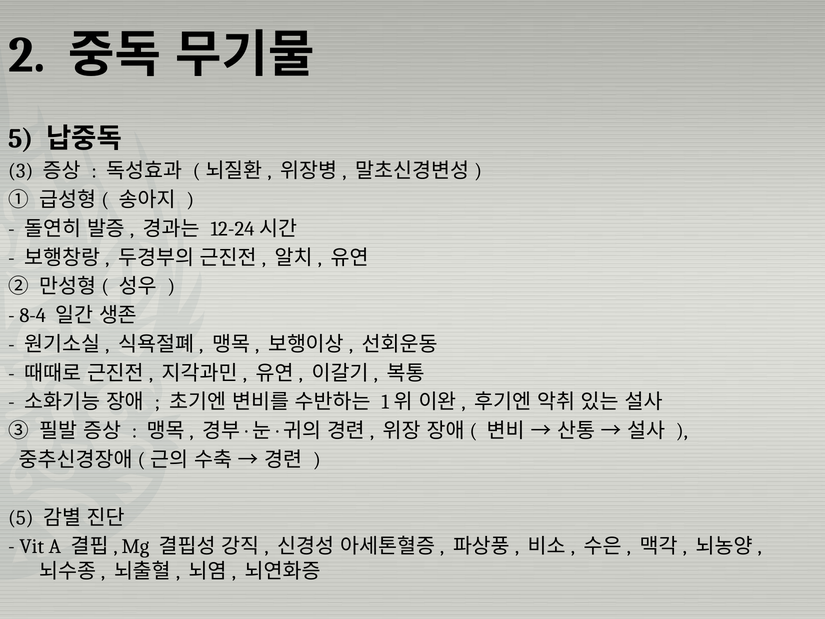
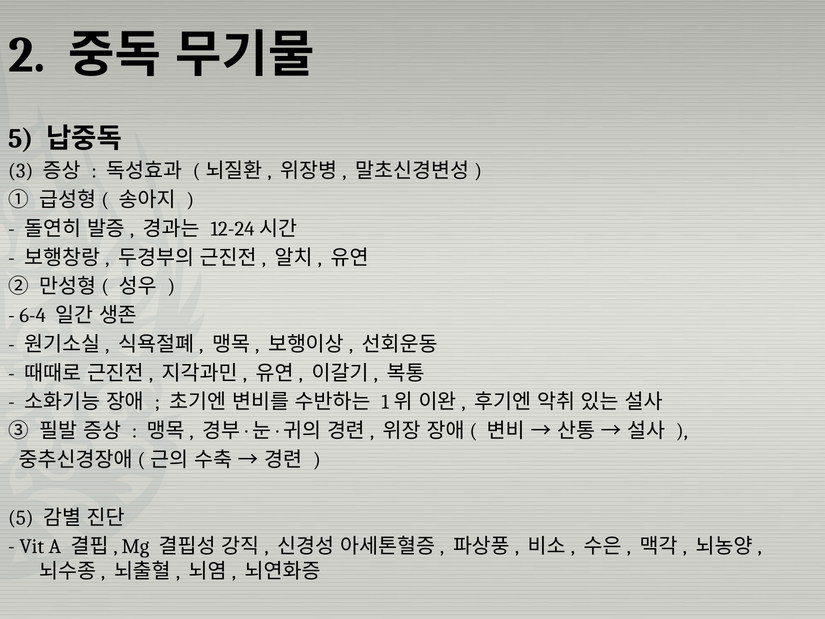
8-4: 8-4 -> 6-4
